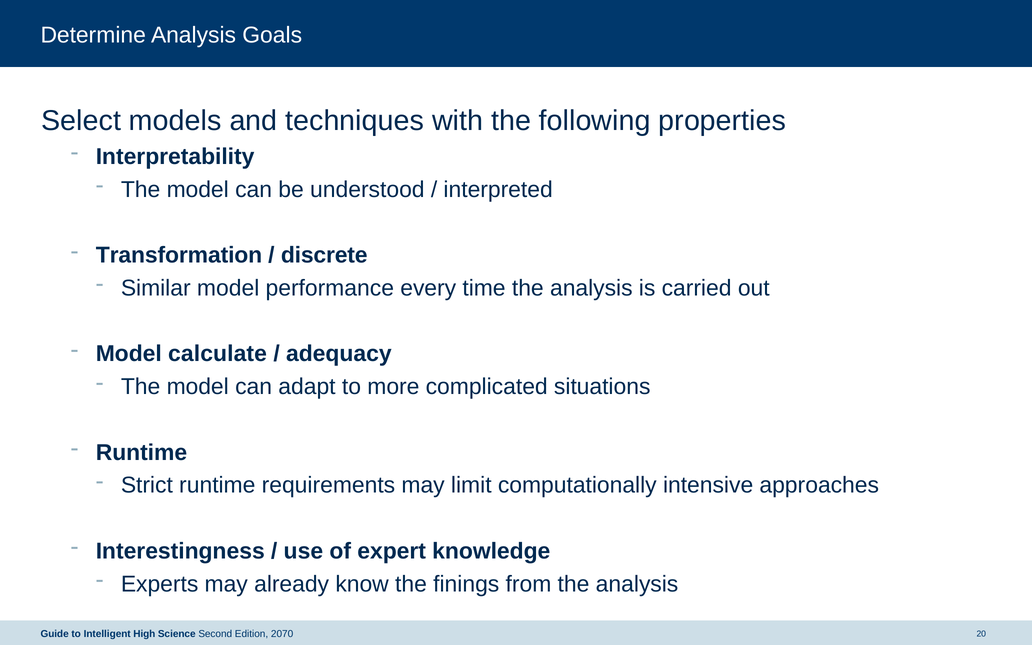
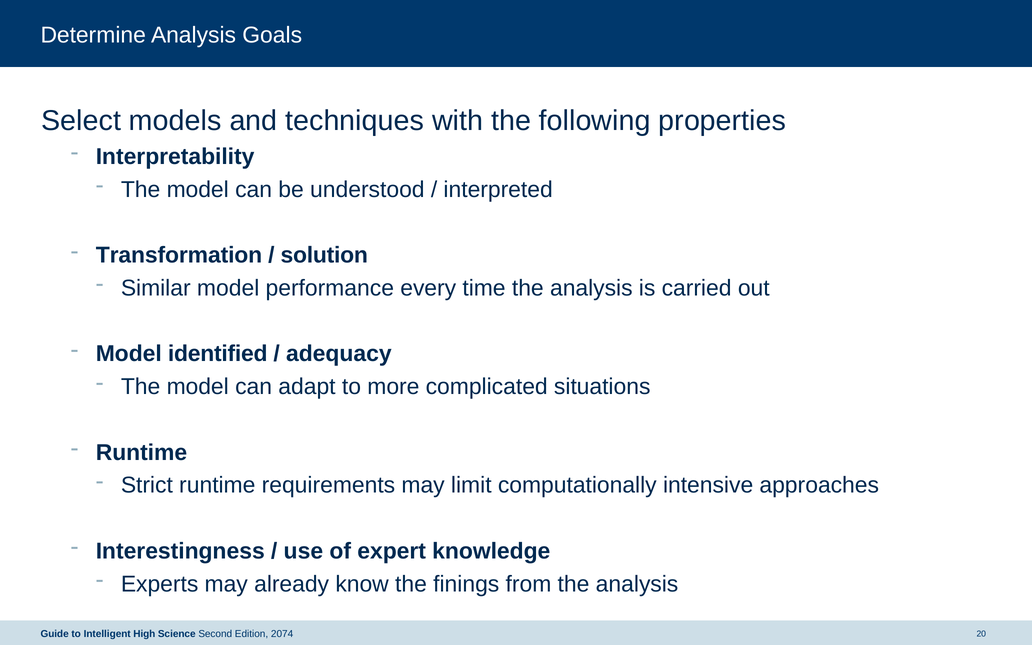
discrete: discrete -> solution
calculate: calculate -> identified
2070: 2070 -> 2074
